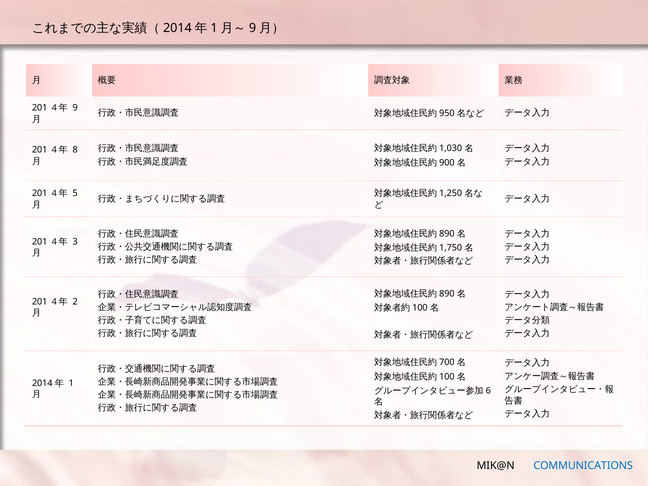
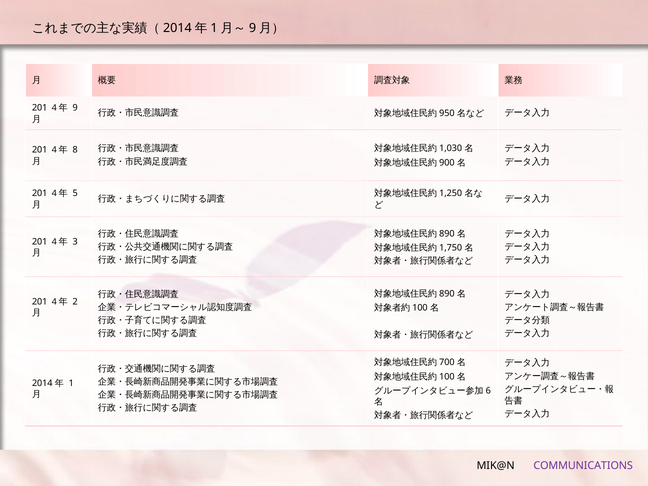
COMMUNICATIONS colour: blue -> purple
